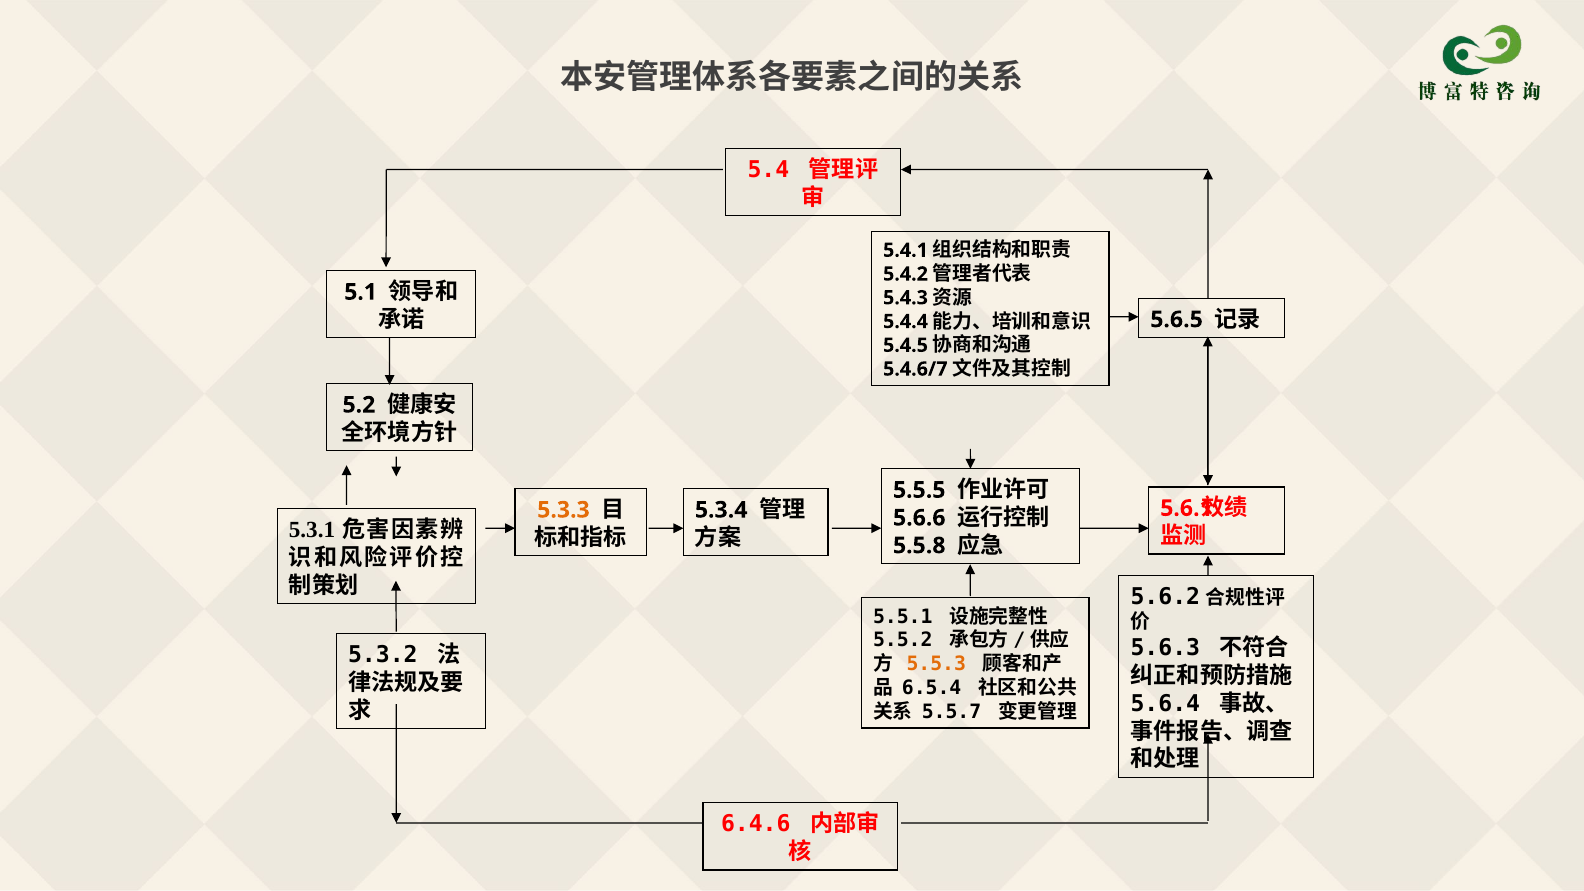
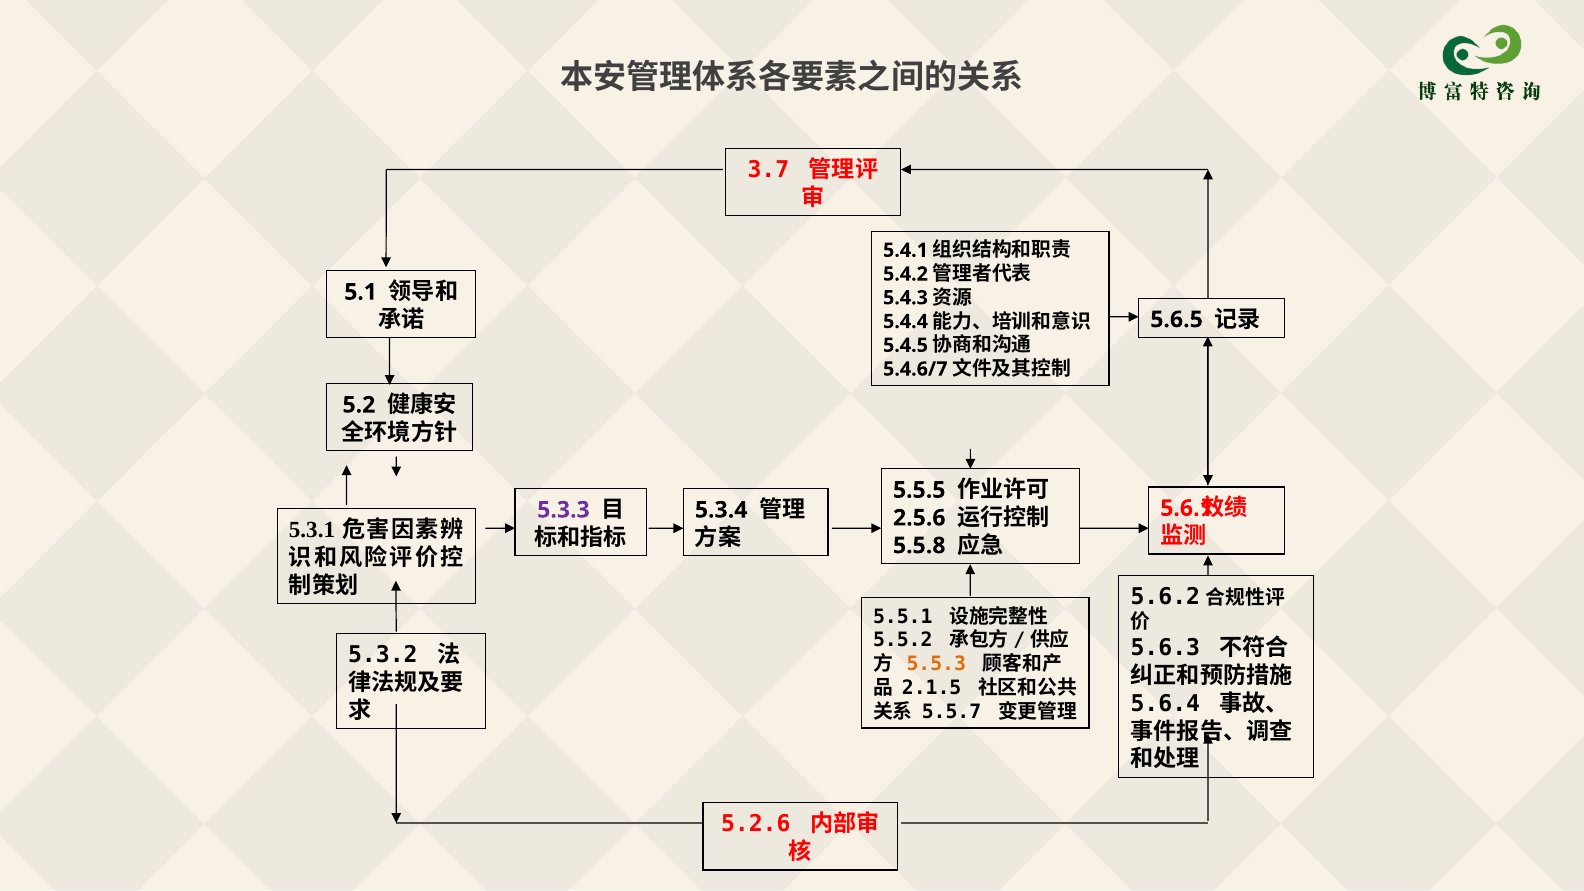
5.4: 5.4 -> 3.7
5.3.3 colour: orange -> purple
5.6.6: 5.6.6 -> 2.5.6
6.5.4: 6.5.4 -> 2.1.5
6.4.6: 6.4.6 -> 5.2.6
